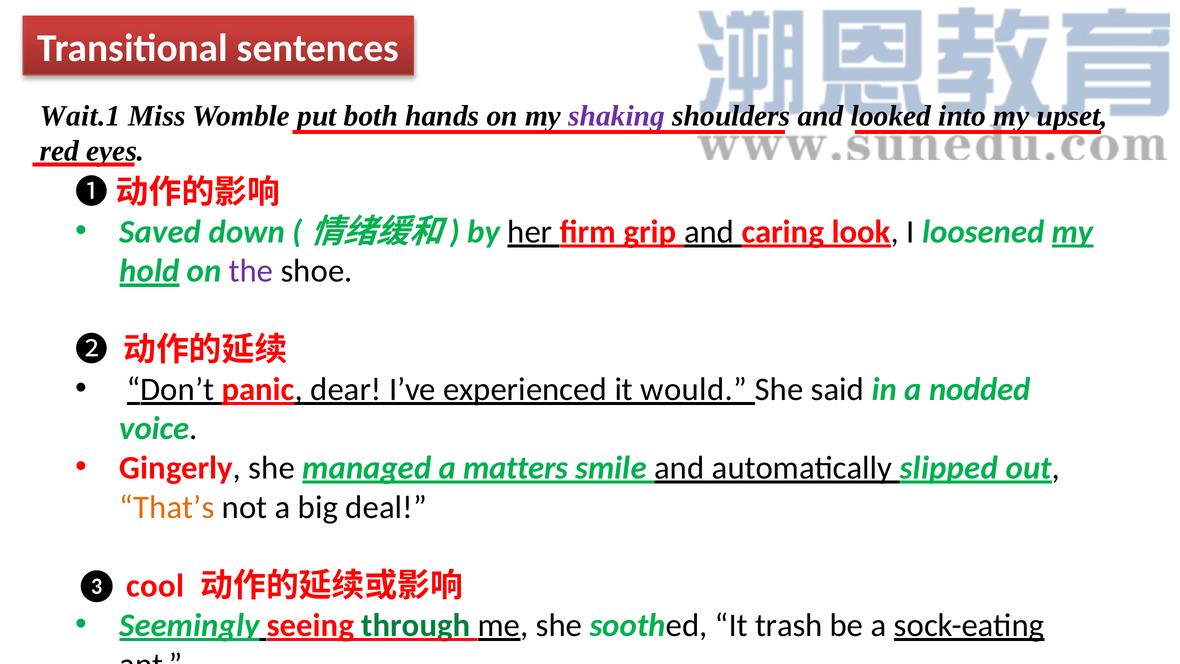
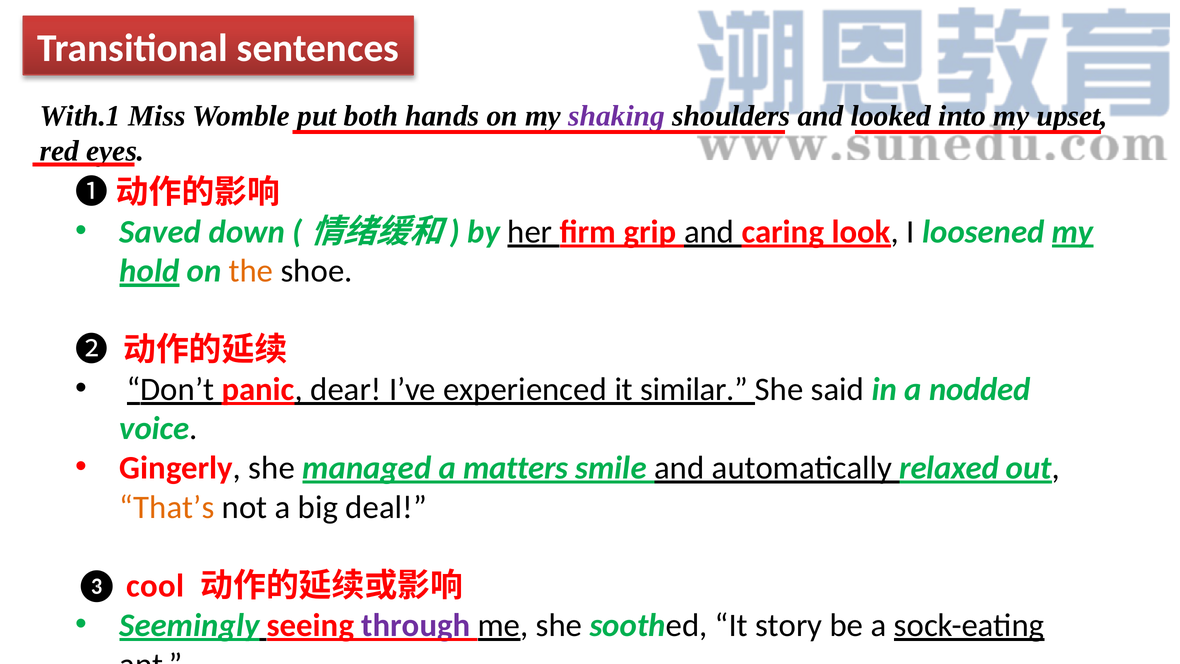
Wait.1: Wait.1 -> With.1
the colour: purple -> orange
would: would -> similar
slipped: slipped -> relaxed
through colour: green -> purple
trash: trash -> story
